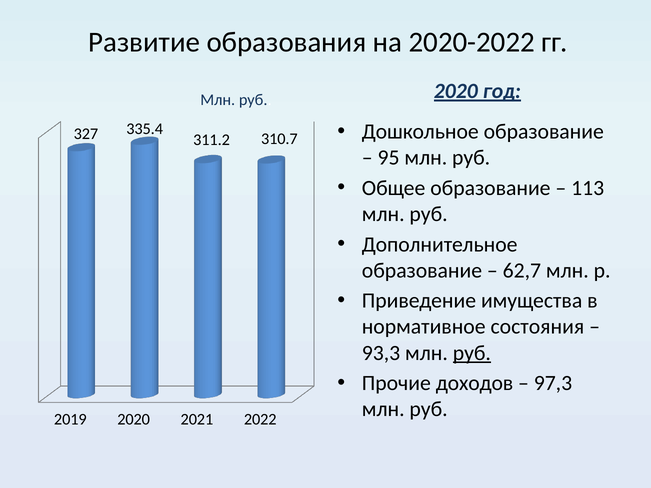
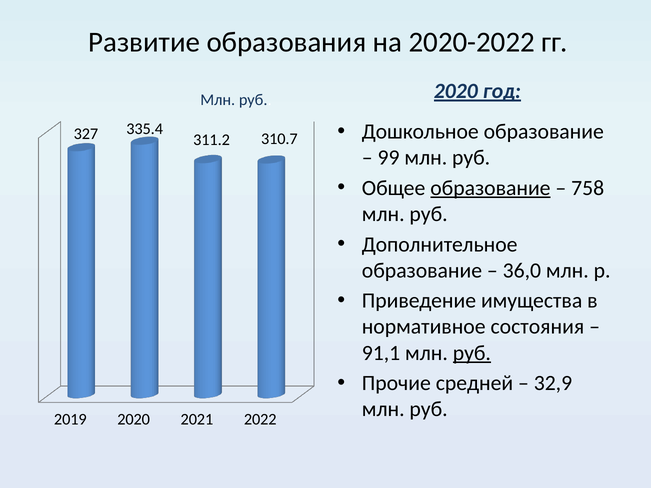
95: 95 -> 99
образование at (490, 188) underline: none -> present
113: 113 -> 758
62,7: 62,7 -> 36,0
93,3: 93,3 -> 91,1
доходов: доходов -> средней
97,3: 97,3 -> 32,9
